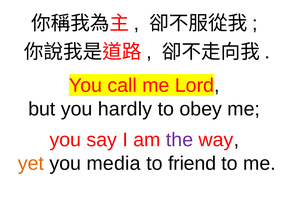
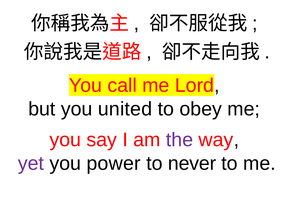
hardly: hardly -> united
yet colour: orange -> purple
media: media -> power
friend: friend -> never
